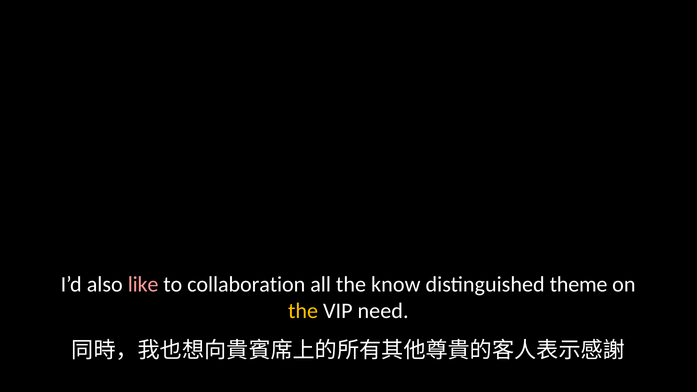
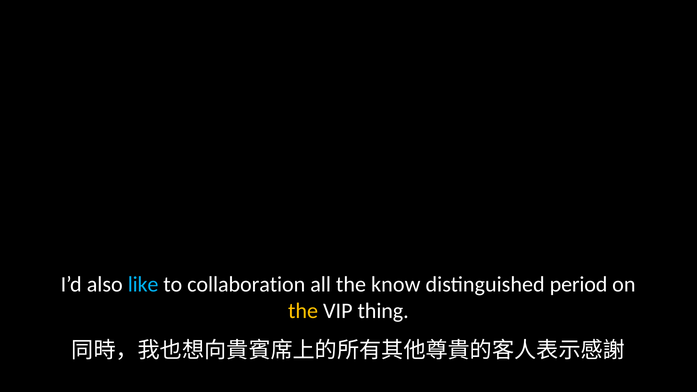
like colour: pink -> light blue
theme: theme -> period
need: need -> thing
